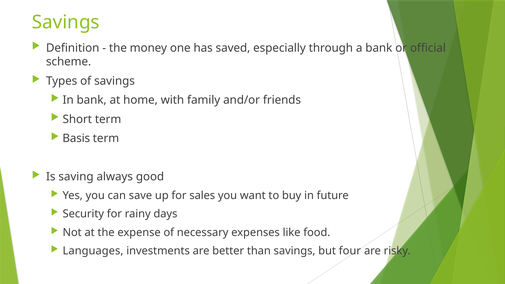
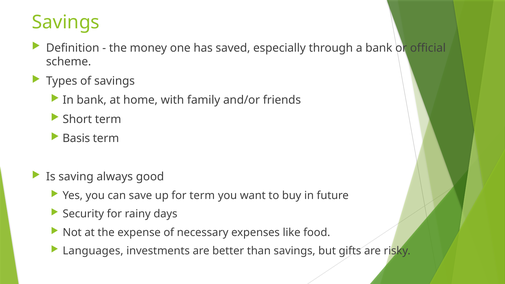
for sales: sales -> term
four: four -> gifts
